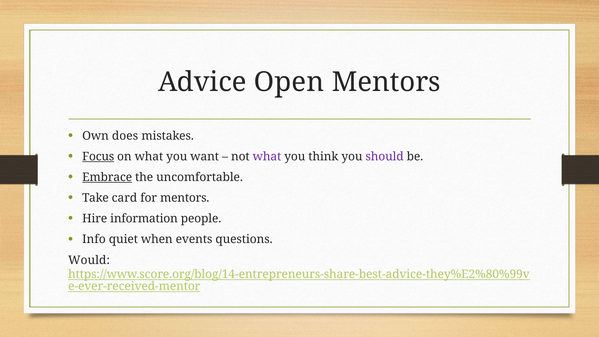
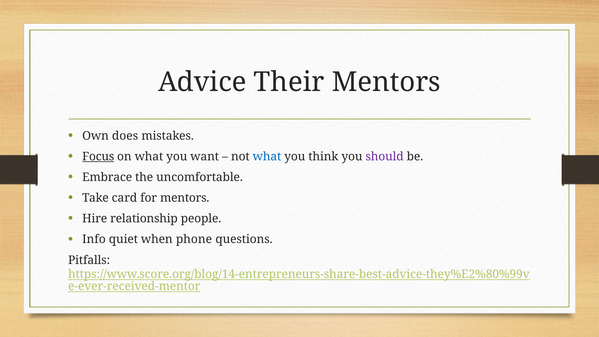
Open: Open -> Their
what at (267, 157) colour: purple -> blue
Embrace underline: present -> none
information: information -> relationship
events: events -> phone
Would: Would -> Pitfalls
